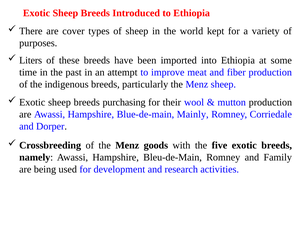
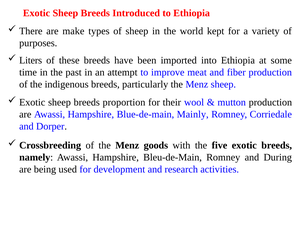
cover: cover -> make
purchasing: purchasing -> proportion
Family: Family -> During
